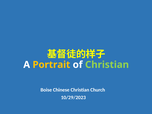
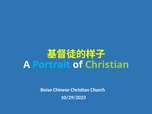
Portrait colour: yellow -> light blue
